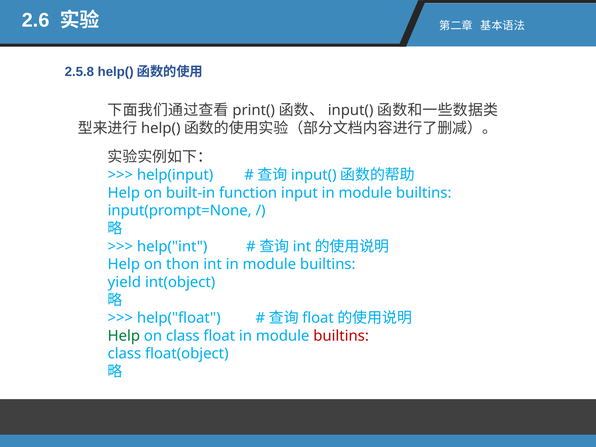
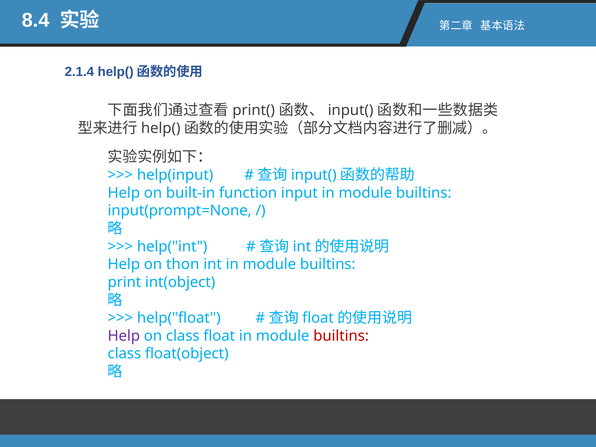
2.6: 2.6 -> 8.4
2.5.8: 2.5.8 -> 2.1.4
yield: yield -> print
Help at (124, 336) colour: green -> purple
